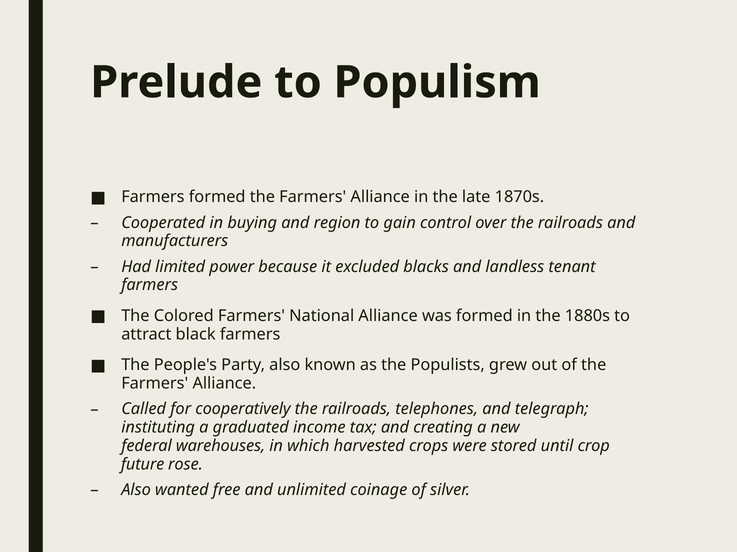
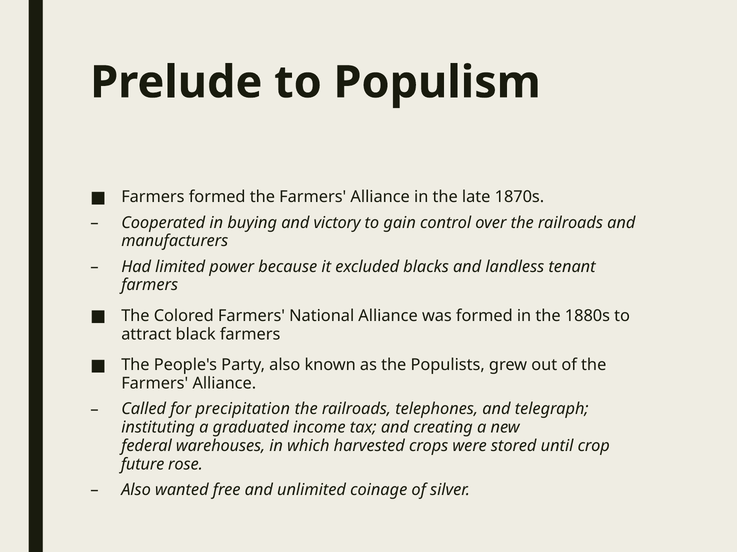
region: region -> victory
cooperatively: cooperatively -> precipitation
